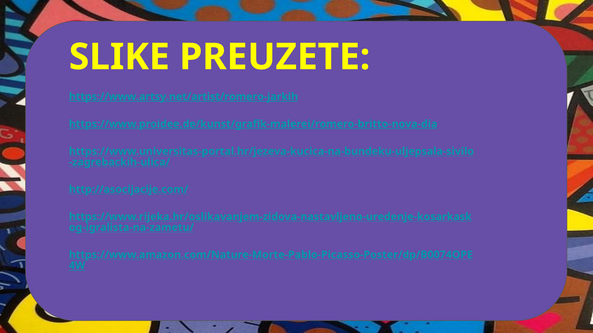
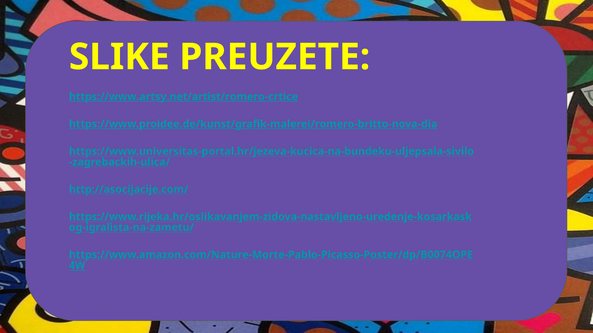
https://www.artsy.net/artist/romero-jarkih: https://www.artsy.net/artist/romero-jarkih -> https://www.artsy.net/artist/romero-crtice
